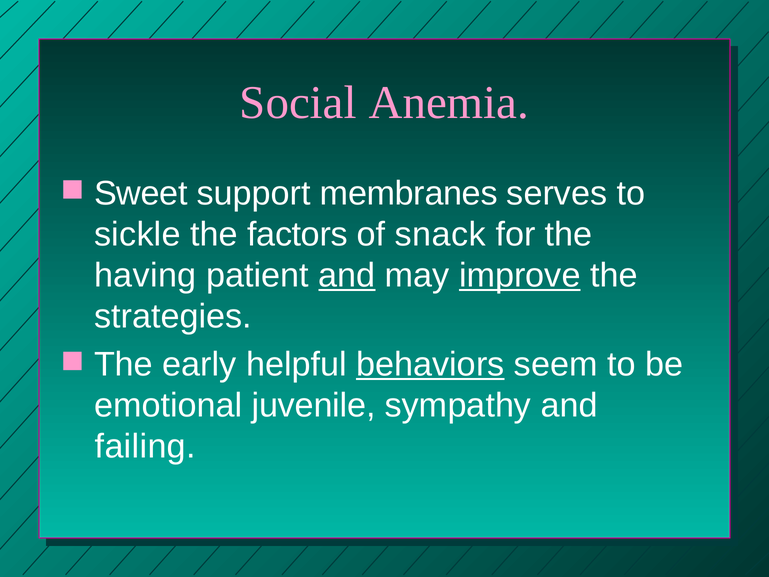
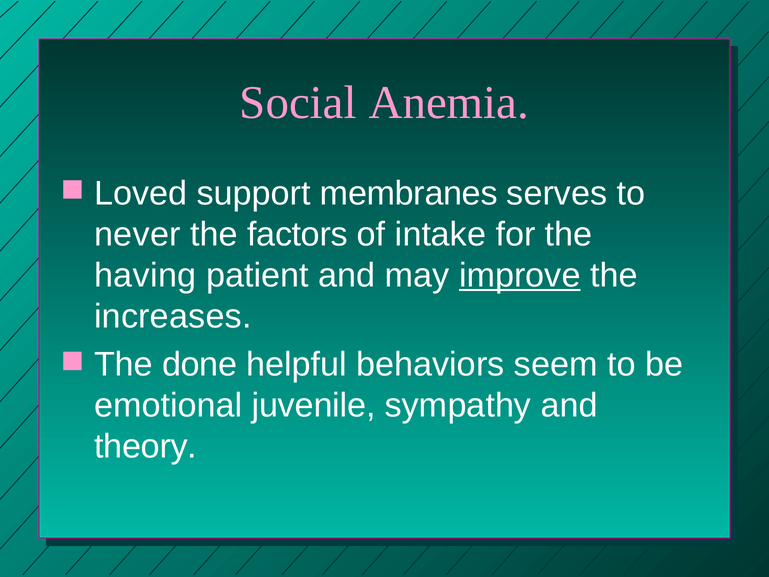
Sweet: Sweet -> Loved
sickle: sickle -> never
snack: snack -> intake
and at (347, 275) underline: present -> none
strategies: strategies -> increases
early: early -> done
behaviors underline: present -> none
failing: failing -> theory
